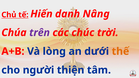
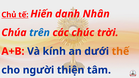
Nâng: Nâng -> Nhân
trên colour: purple -> blue
lòng: lòng -> kính
